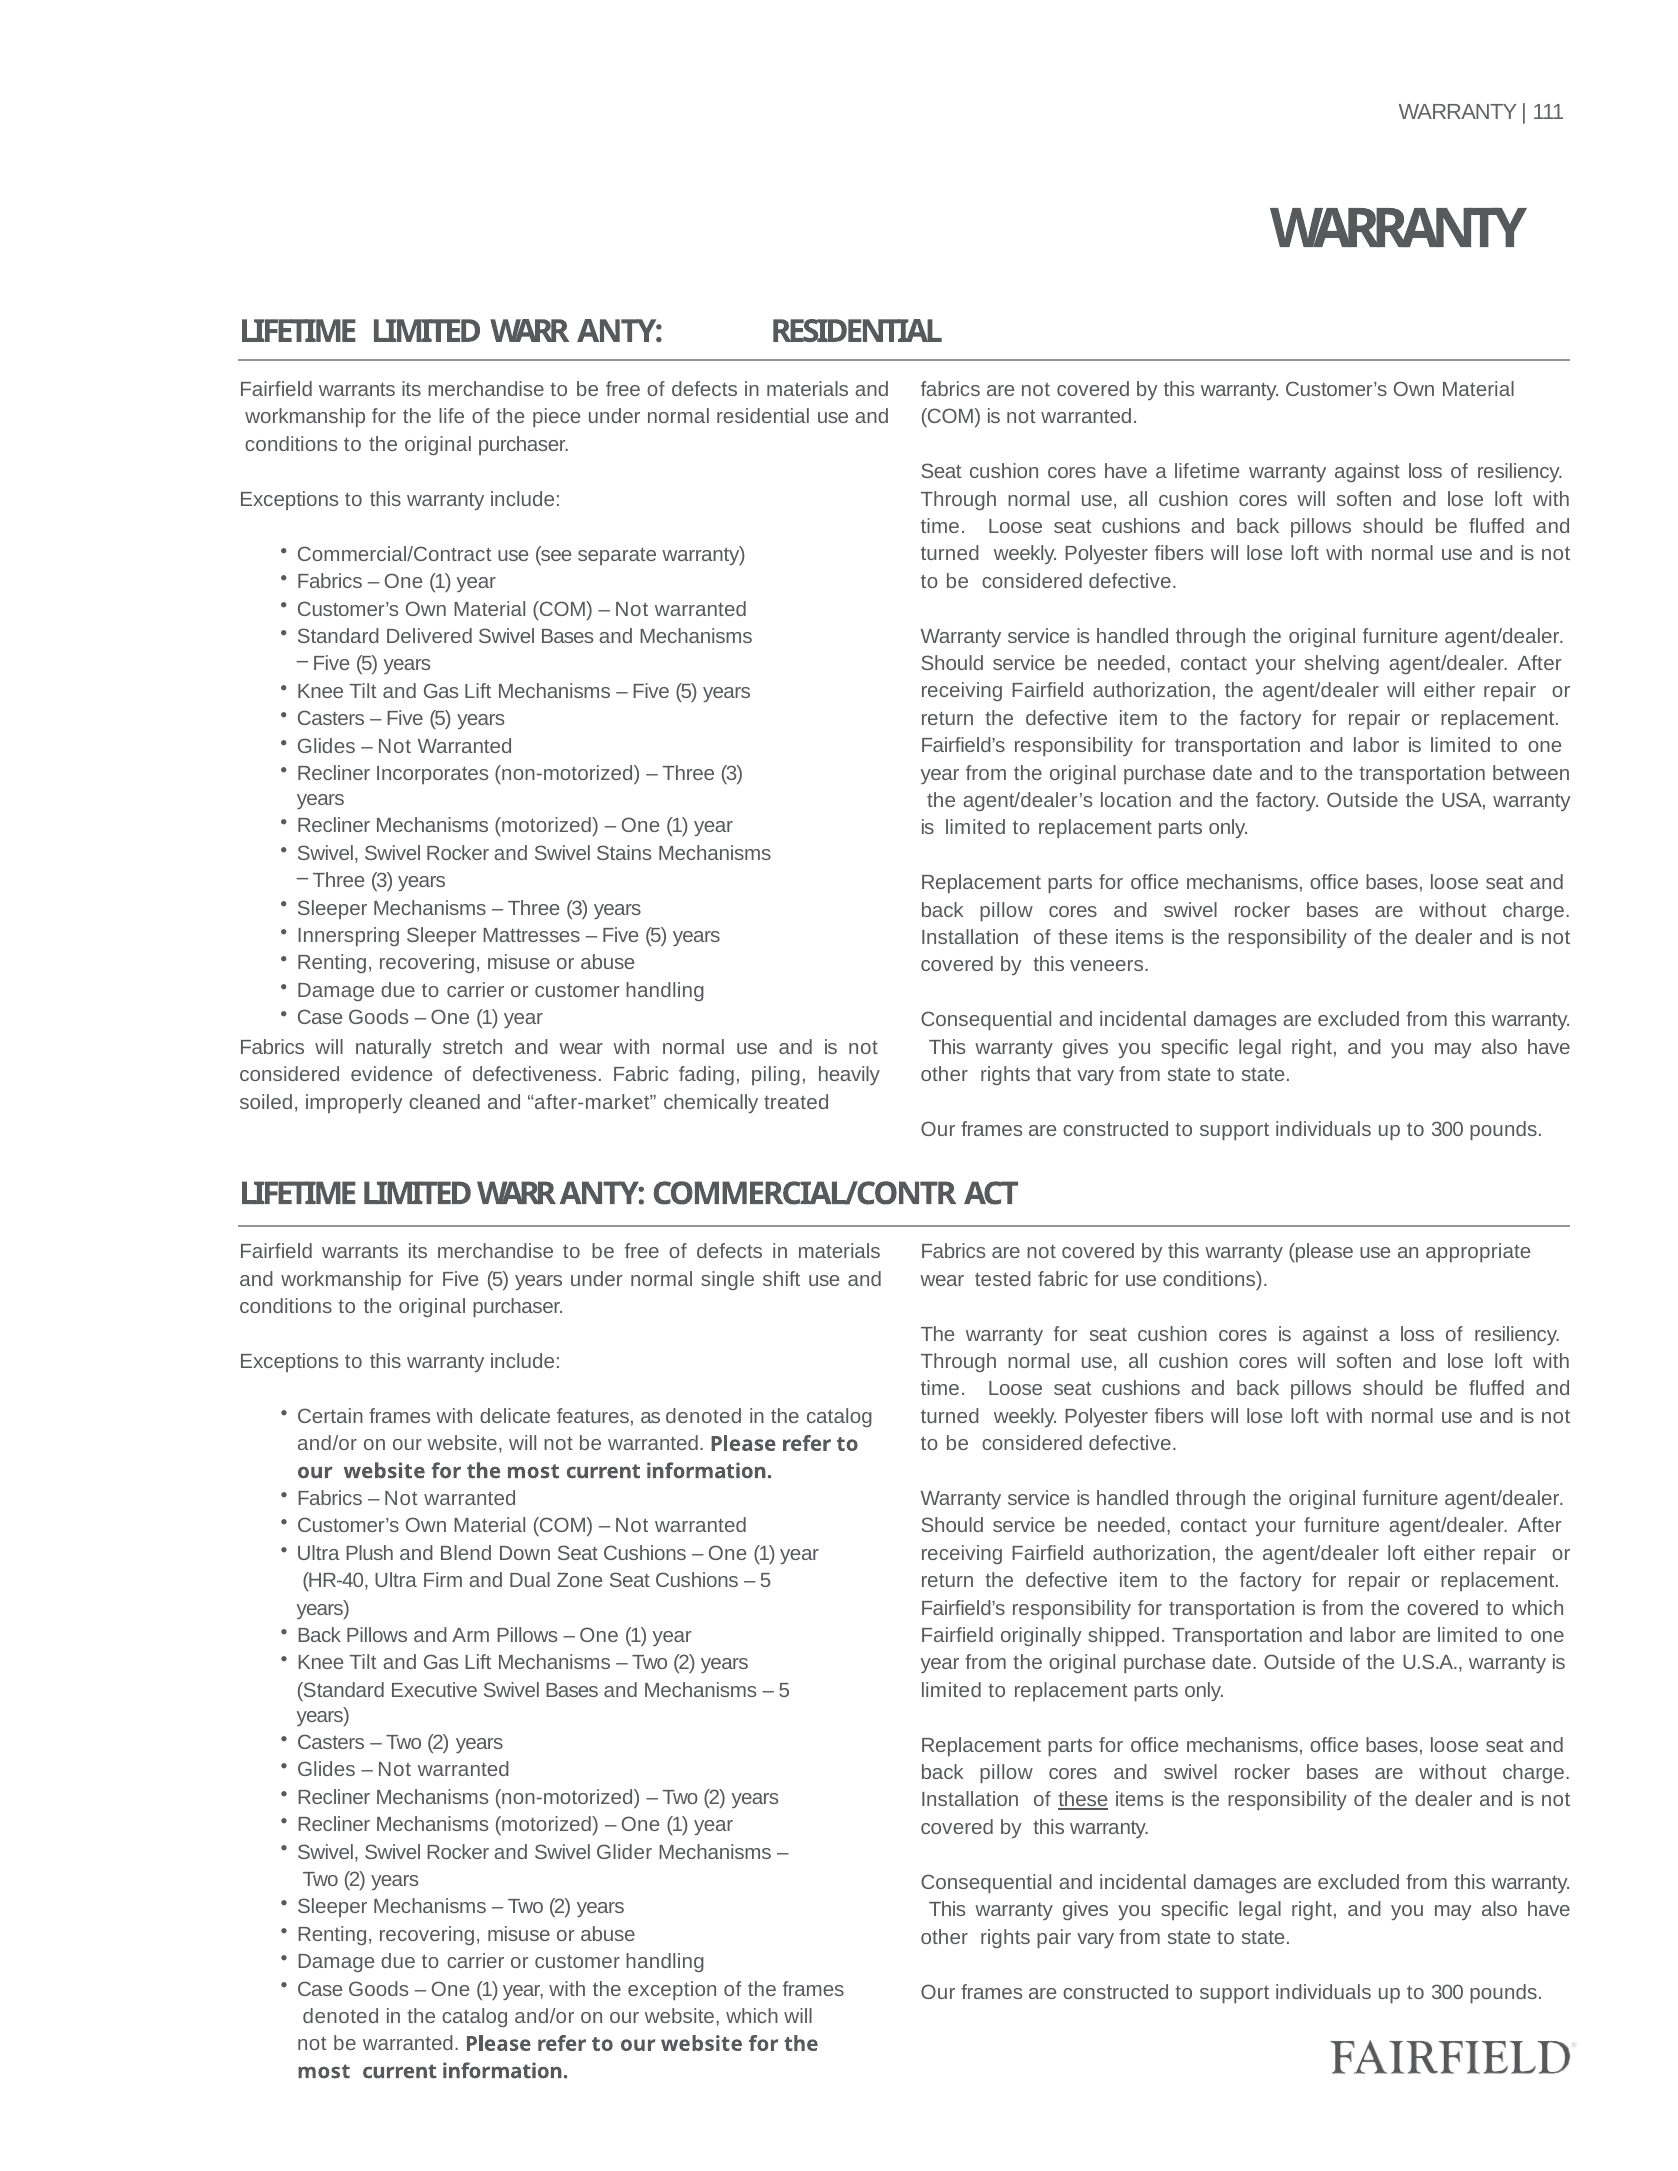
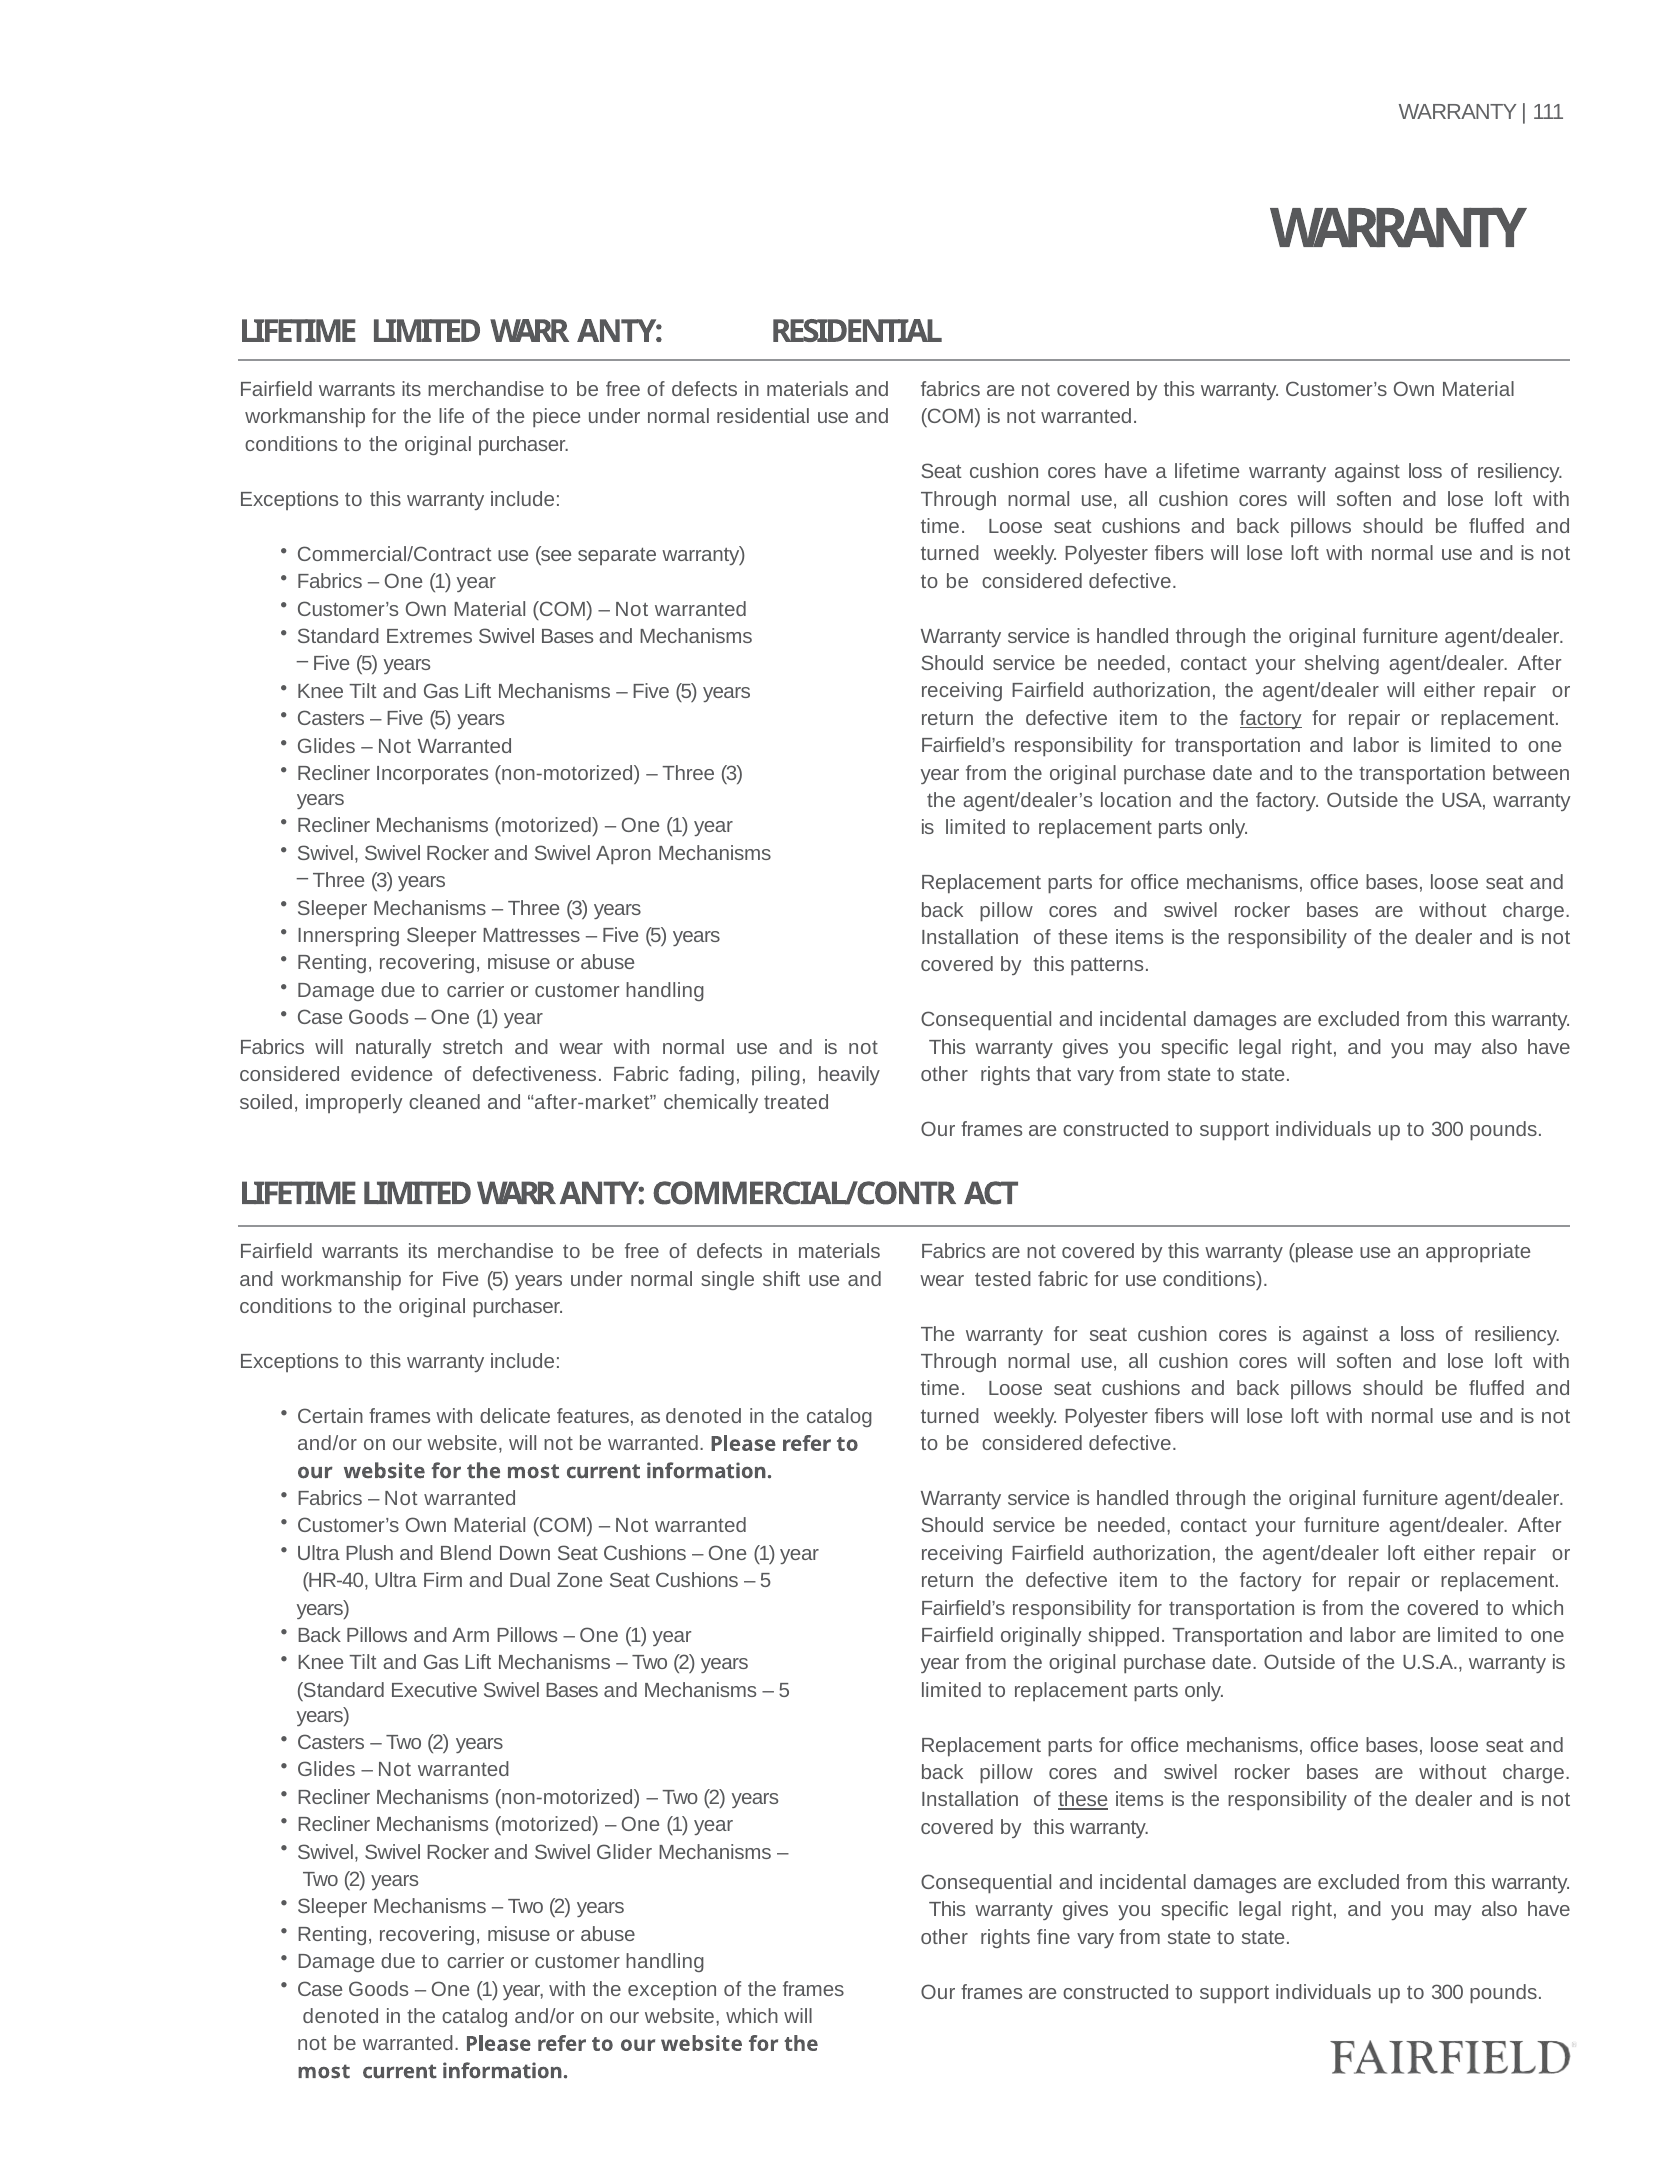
Delivered: Delivered -> Extremes
factory at (1271, 719) underline: none -> present
Stains: Stains -> Apron
veneers: veneers -> patterns
pair: pair -> fine
